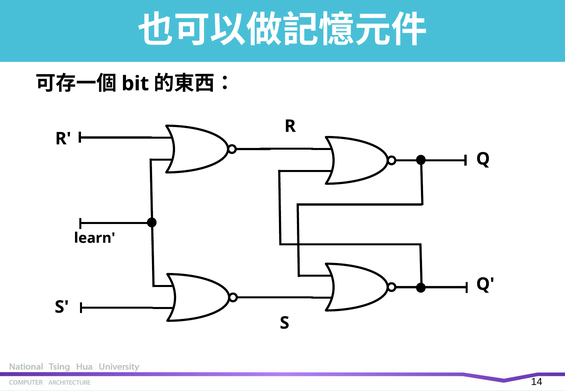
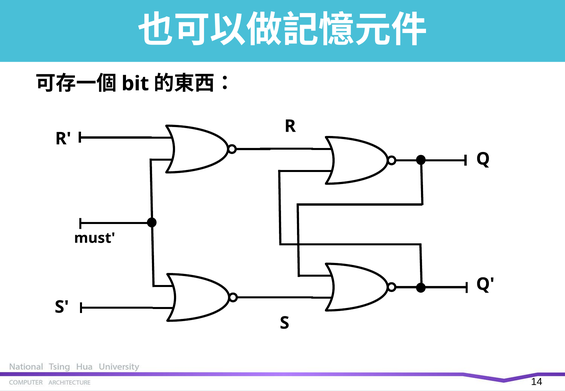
learn: learn -> must
